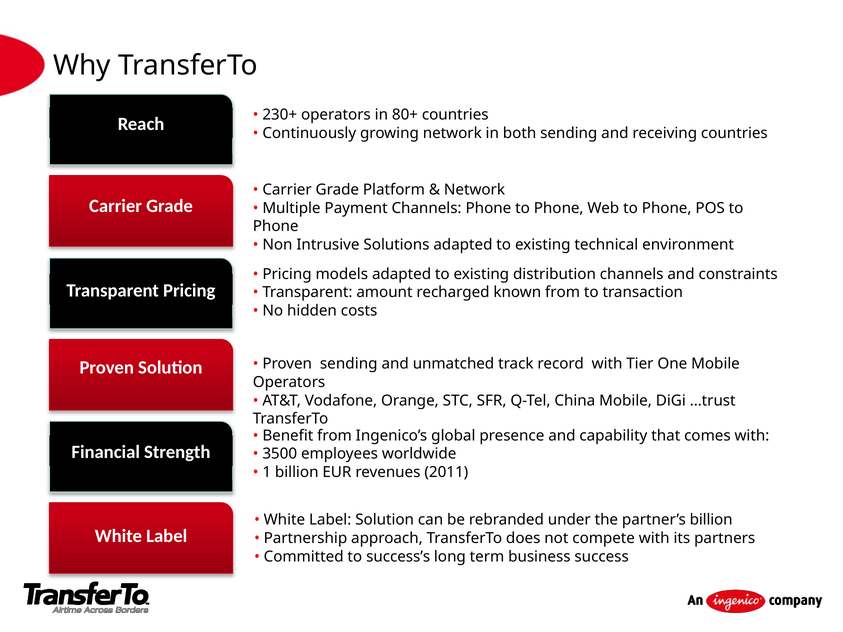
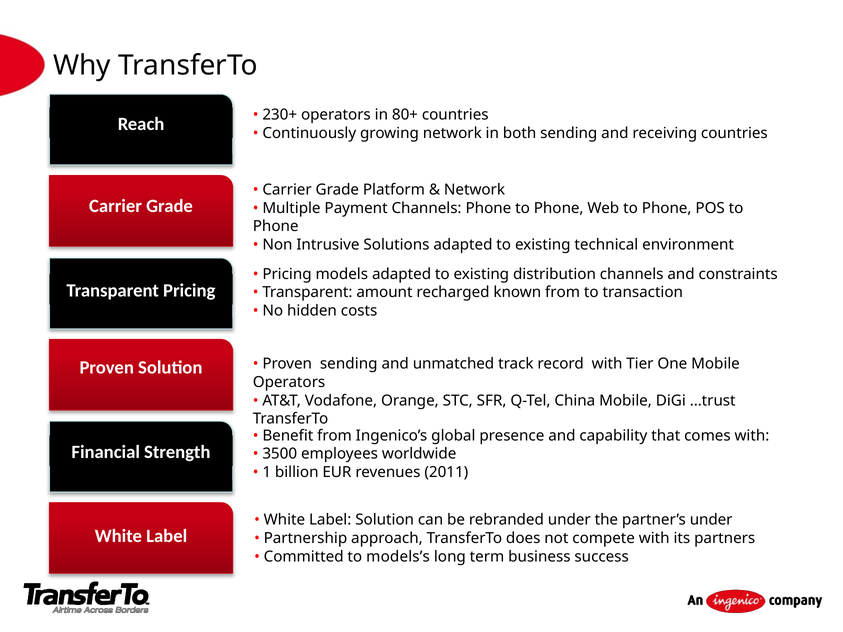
partner’s billion: billion -> under
success’s: success’s -> models’s
